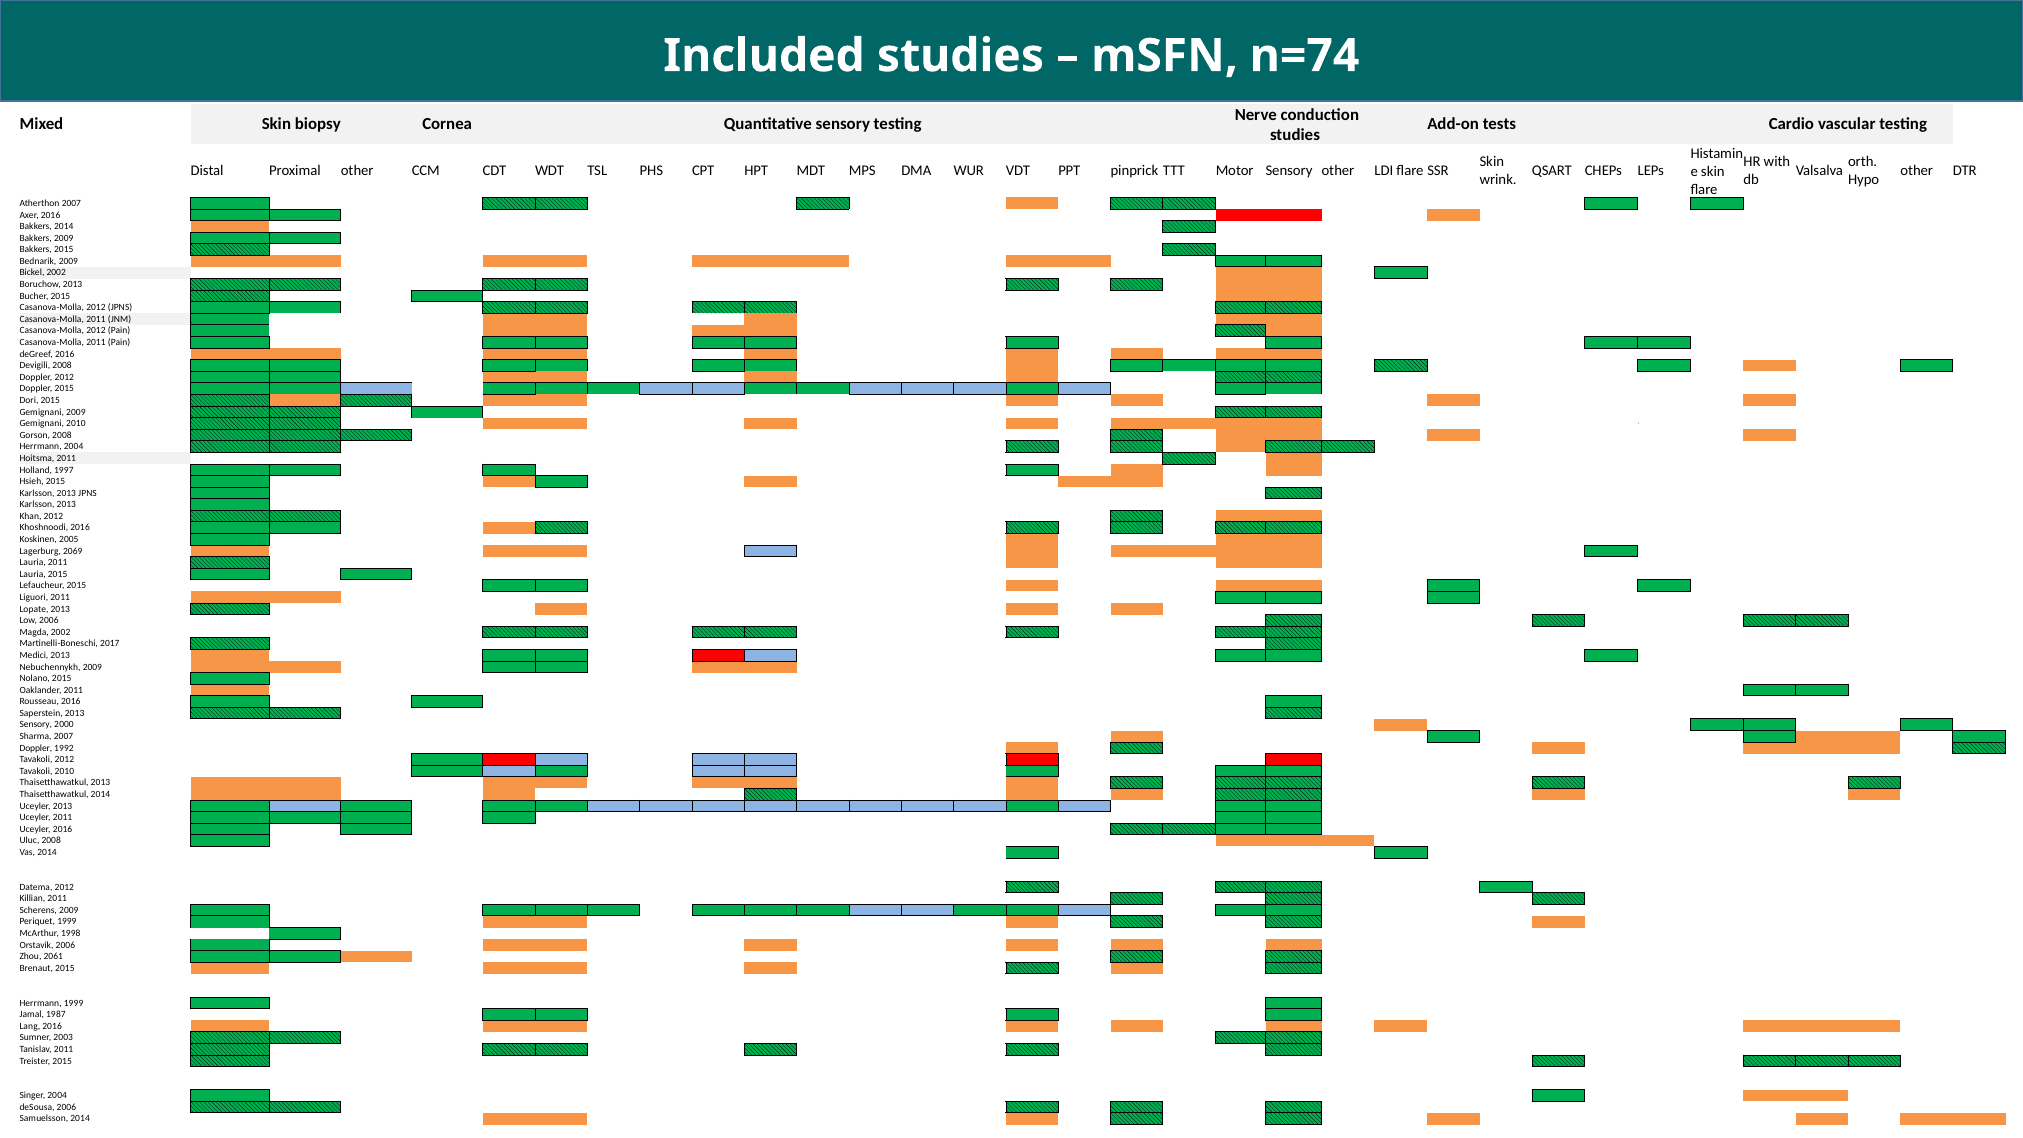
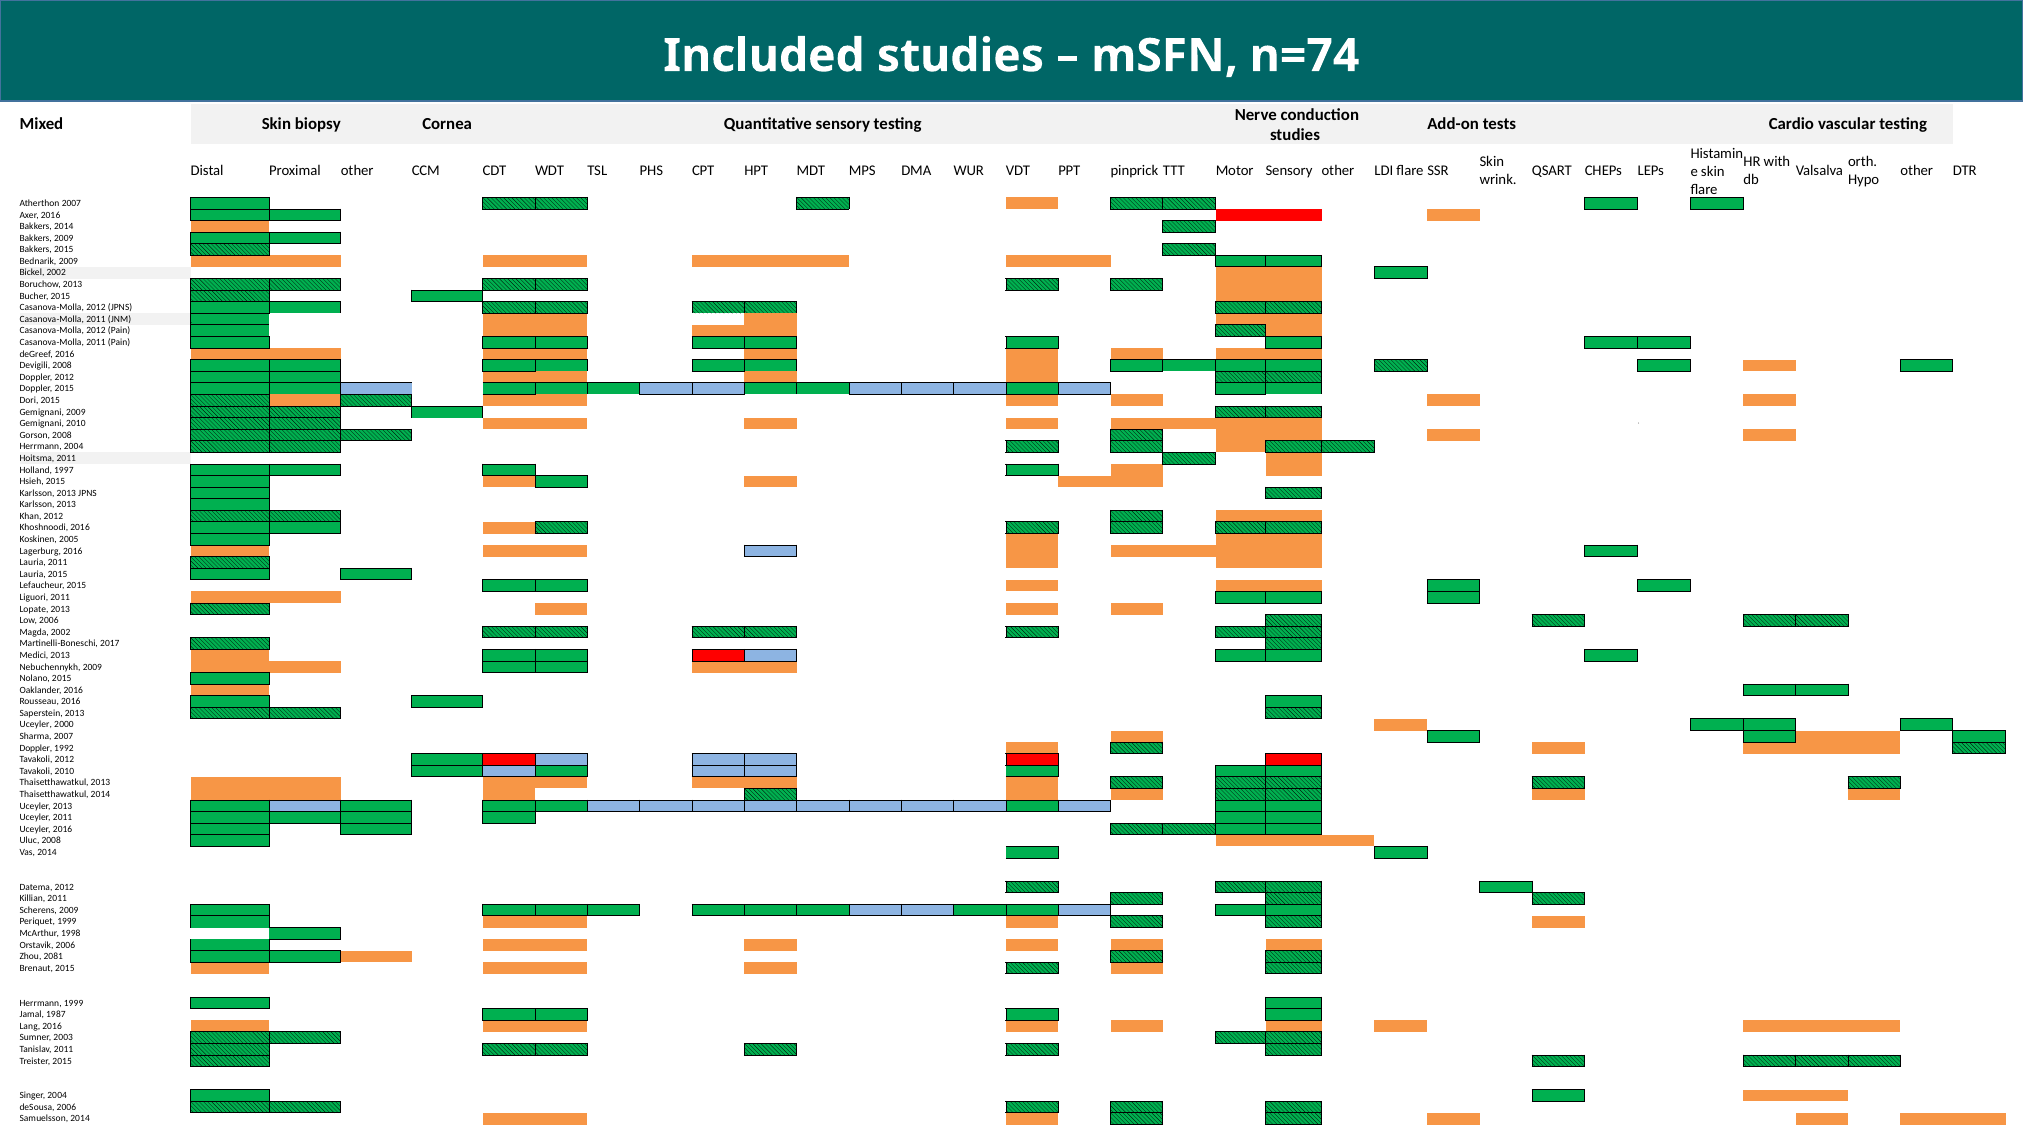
Lagerburg 2069: 2069 -> 2016
Oaklander 2011: 2011 -> 2016
Sensory at (36, 725): Sensory -> Uceyler
2061: 2061 -> 2081
